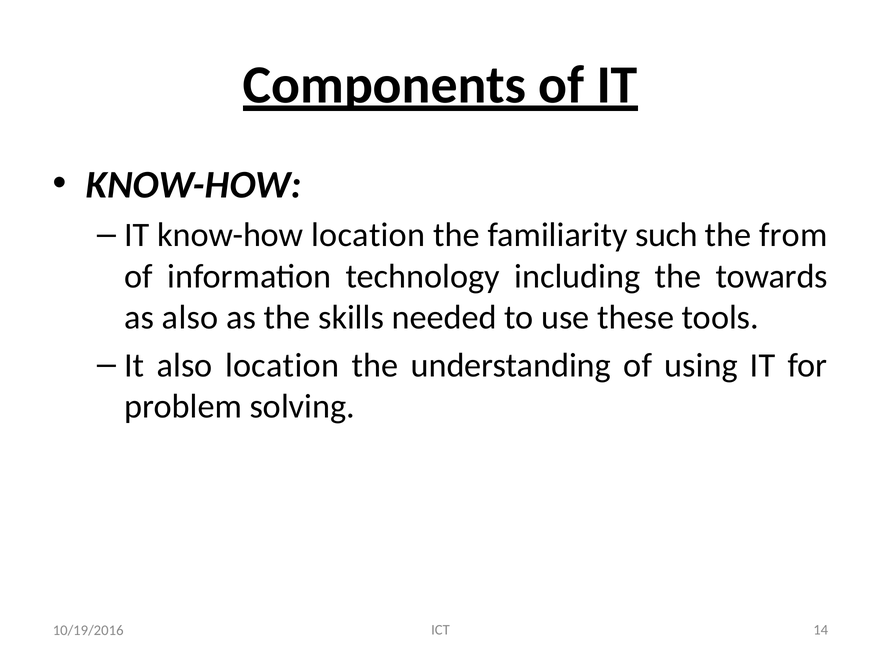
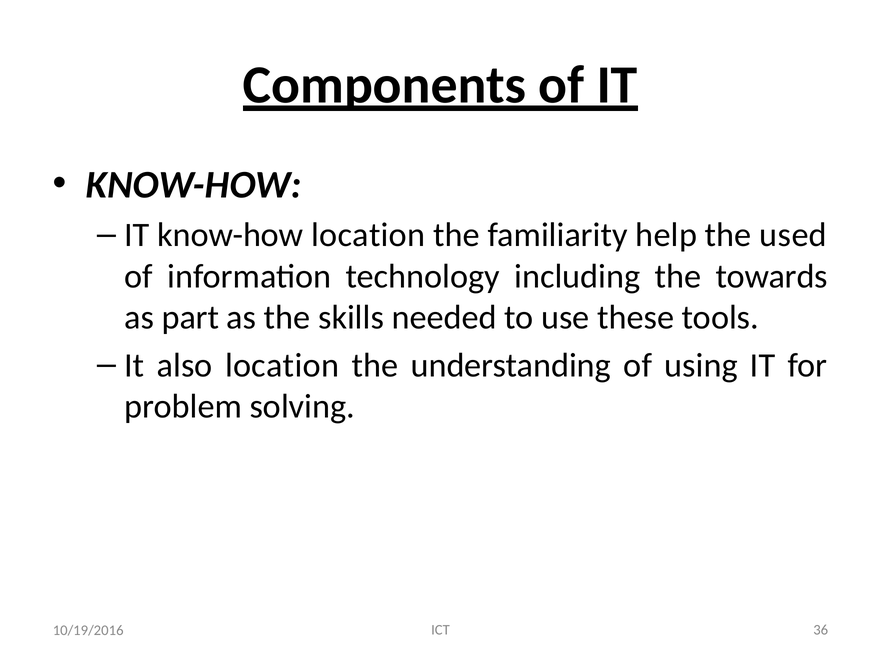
such: such -> help
from: from -> used
as also: also -> part
14: 14 -> 36
